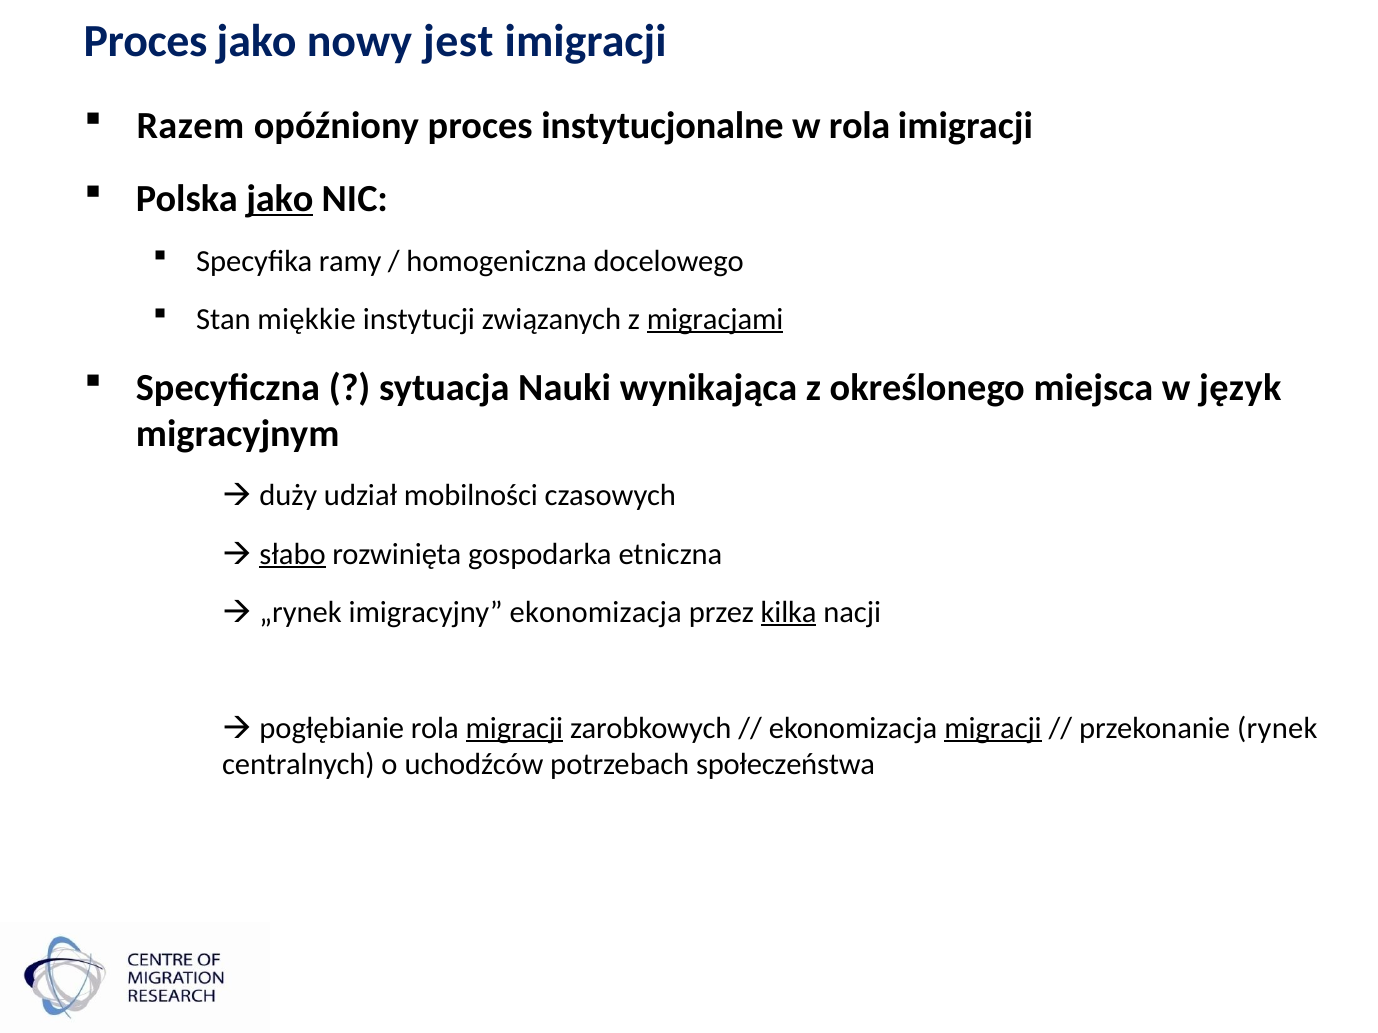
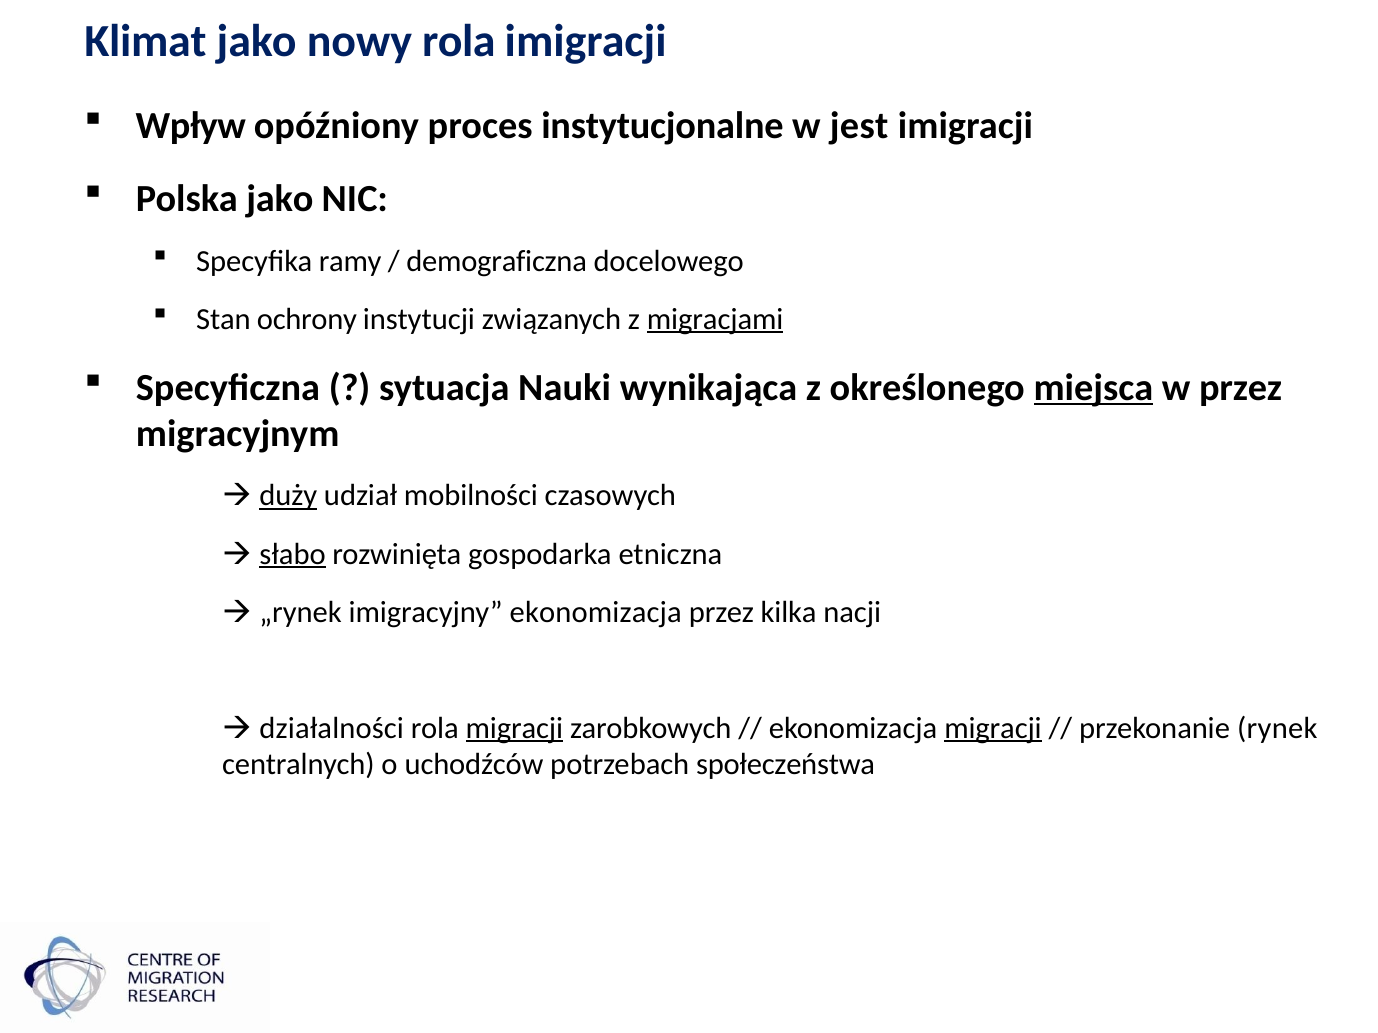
Proces at (146, 41): Proces -> Klimat
nowy jest: jest -> rola
Razem: Razem -> Wpływ
w rola: rola -> jest
jako at (280, 199) underline: present -> none
homogeniczna: homogeniczna -> demograficzna
miękkie: miękkie -> ochrony
miejsca underline: none -> present
w język: język -> przez
duży underline: none -> present
kilka underline: present -> none
pogłębianie: pogłębianie -> działalności
